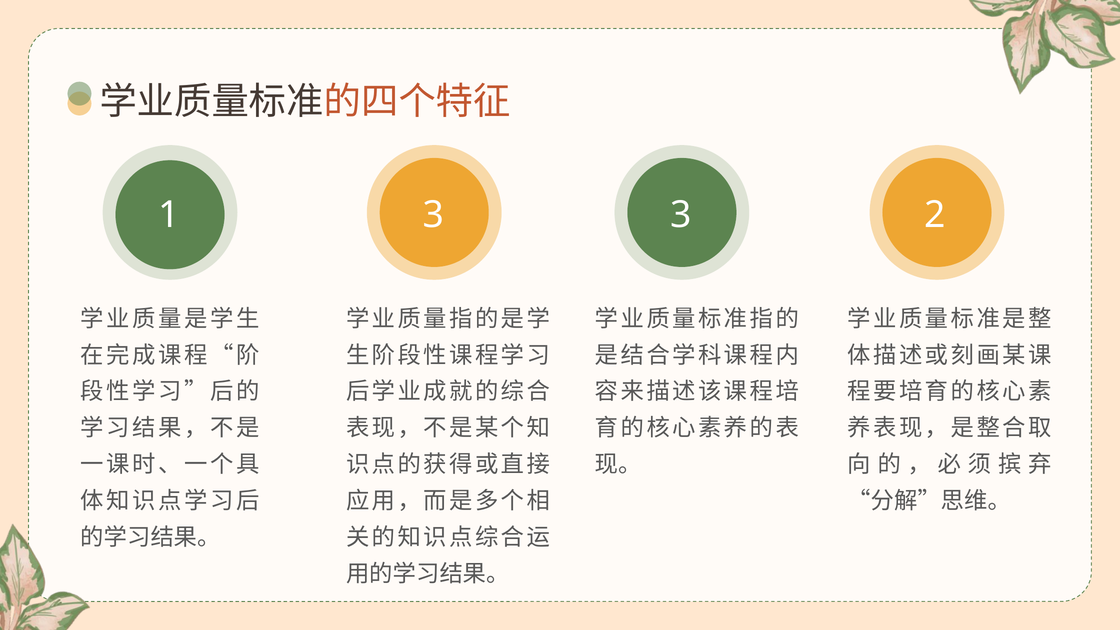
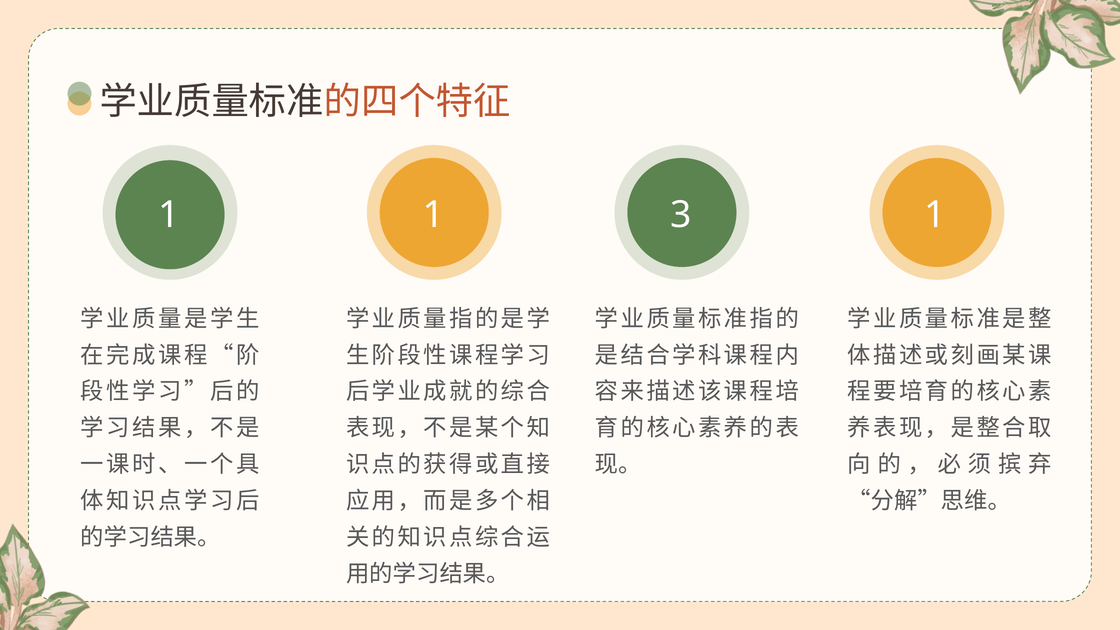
1 3: 3 -> 1
3 2: 2 -> 1
